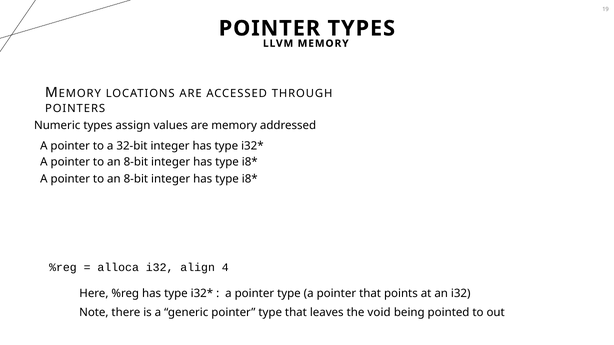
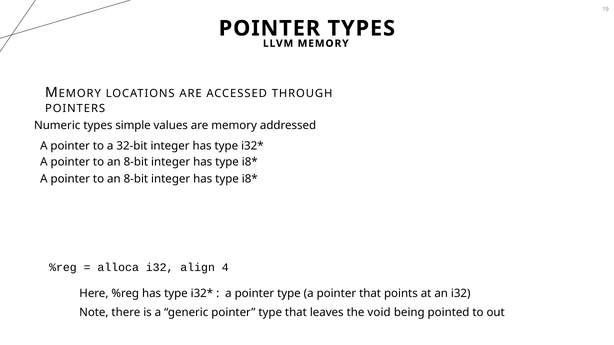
assign: assign -> simple
